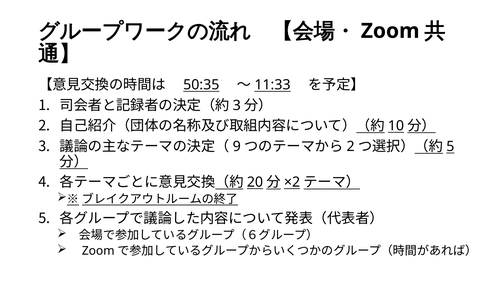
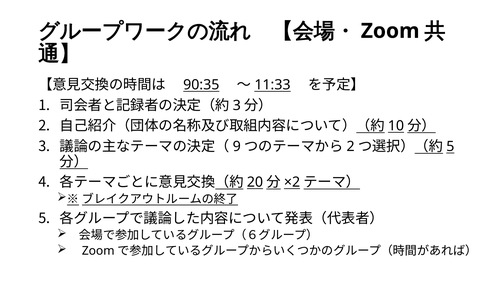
50:35: 50:35 -> 90:35
